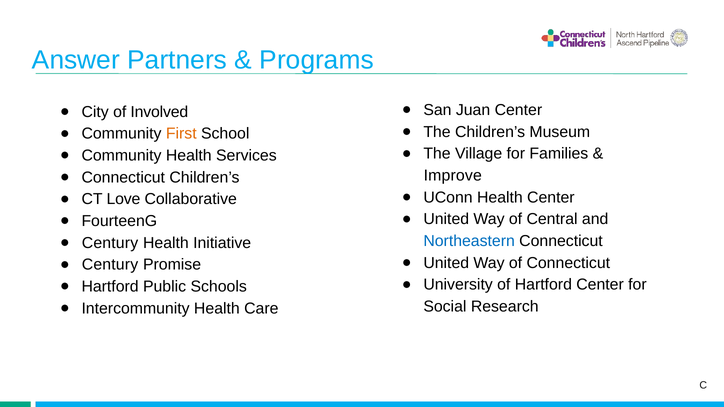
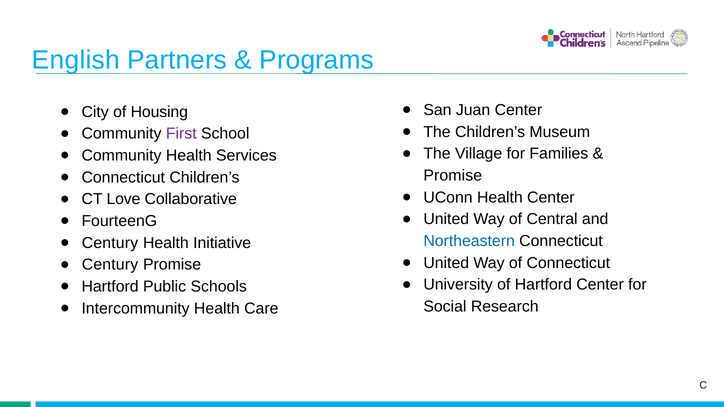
Answer: Answer -> English
Involved: Involved -> Housing
First colour: orange -> purple
Improve at (453, 176): Improve -> Promise
